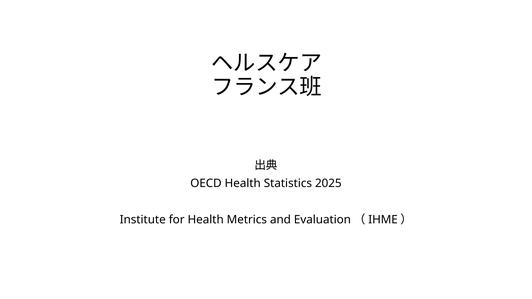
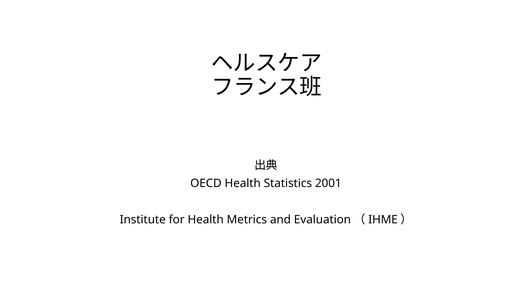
2025: 2025 -> 2001
